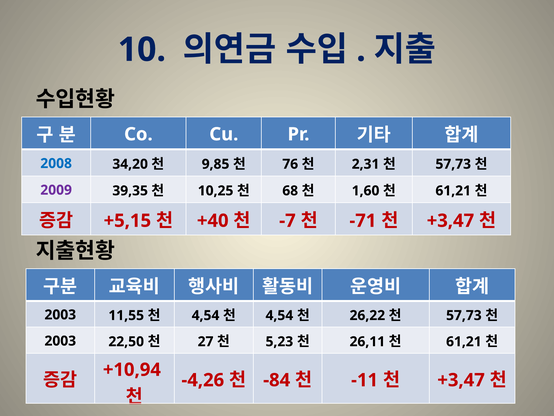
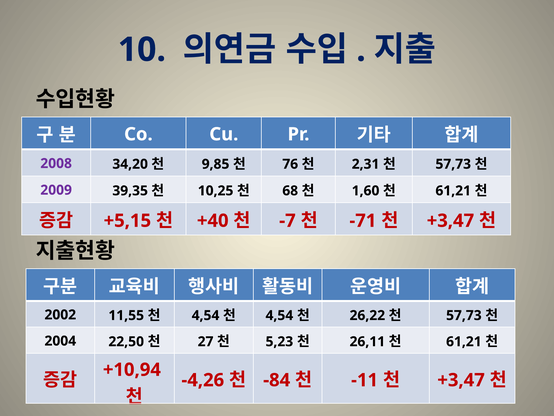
2008 colour: blue -> purple
2003 at (60, 314): 2003 -> 2002
2003 at (60, 341): 2003 -> 2004
